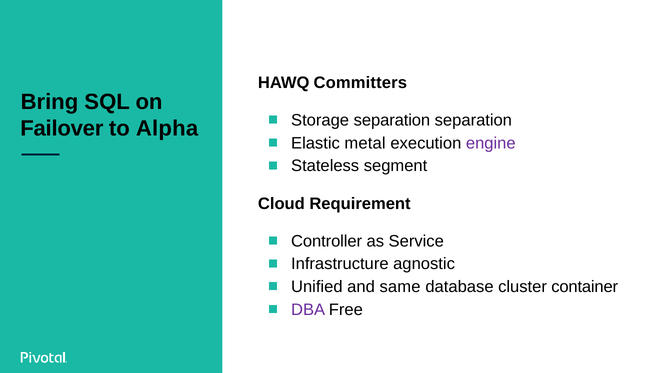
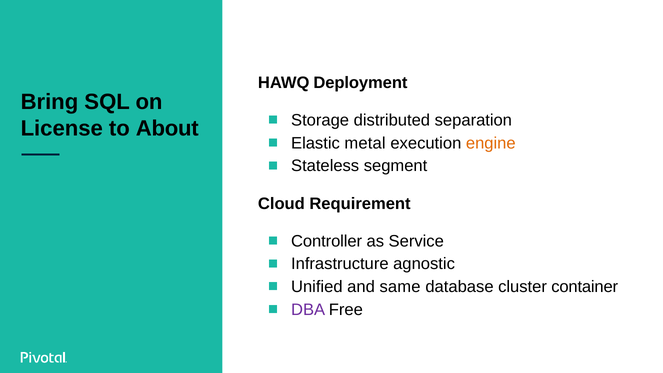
Committers: Committers -> Deployment
Storage separation: separation -> distributed
Failover: Failover -> License
Alpha: Alpha -> About
engine colour: purple -> orange
